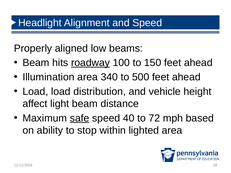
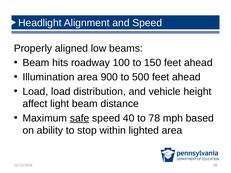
roadway underline: present -> none
340: 340 -> 900
72: 72 -> 78
